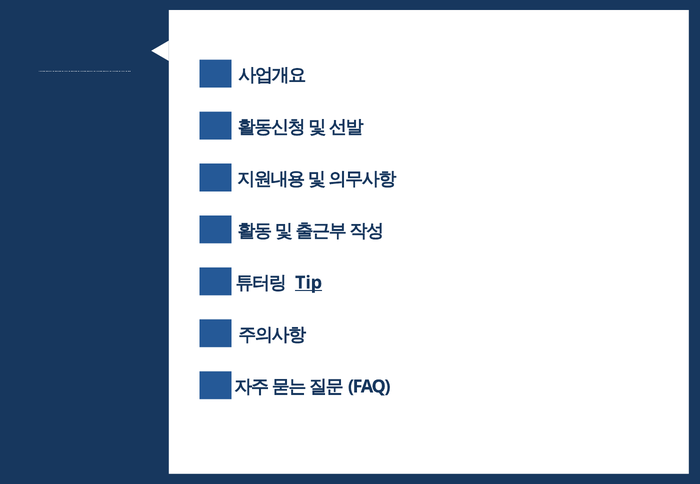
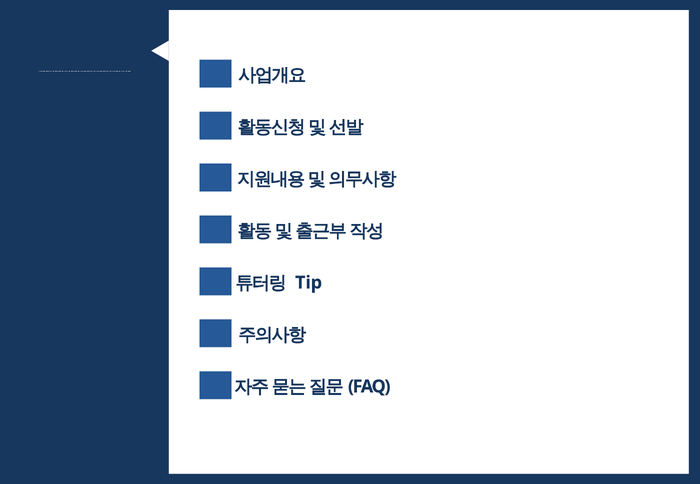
Tip underline: present -> none
